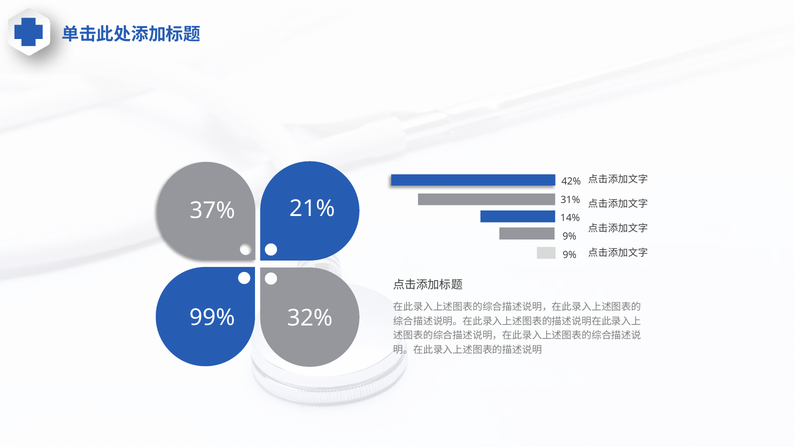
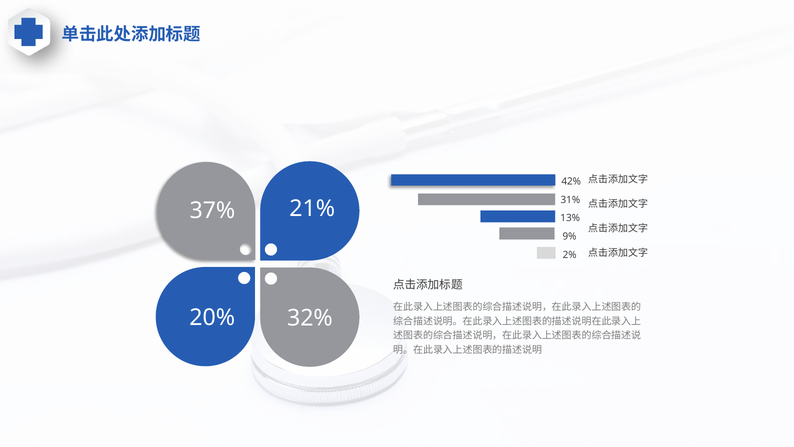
14%: 14% -> 13%
9% at (570, 255): 9% -> 2%
99%: 99% -> 20%
